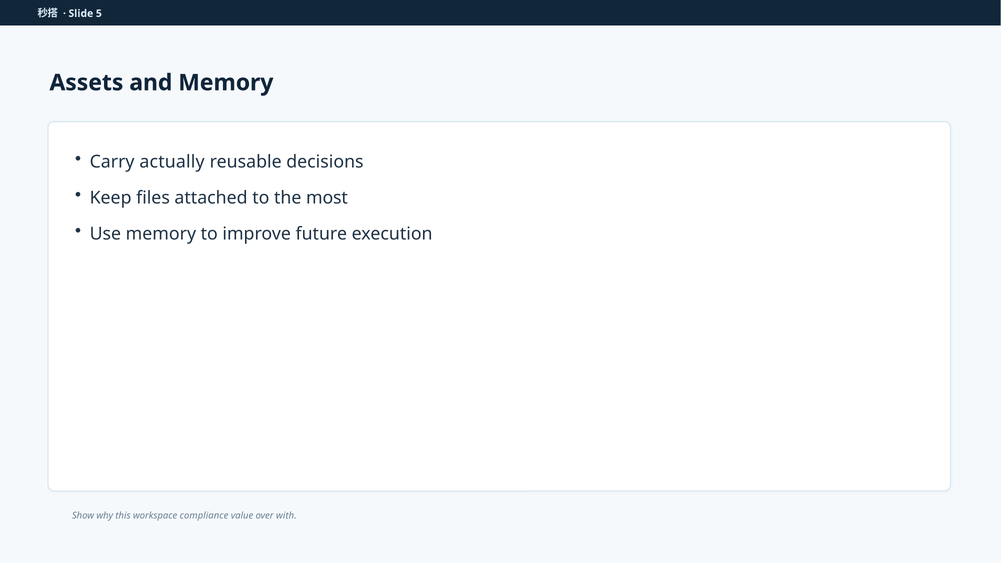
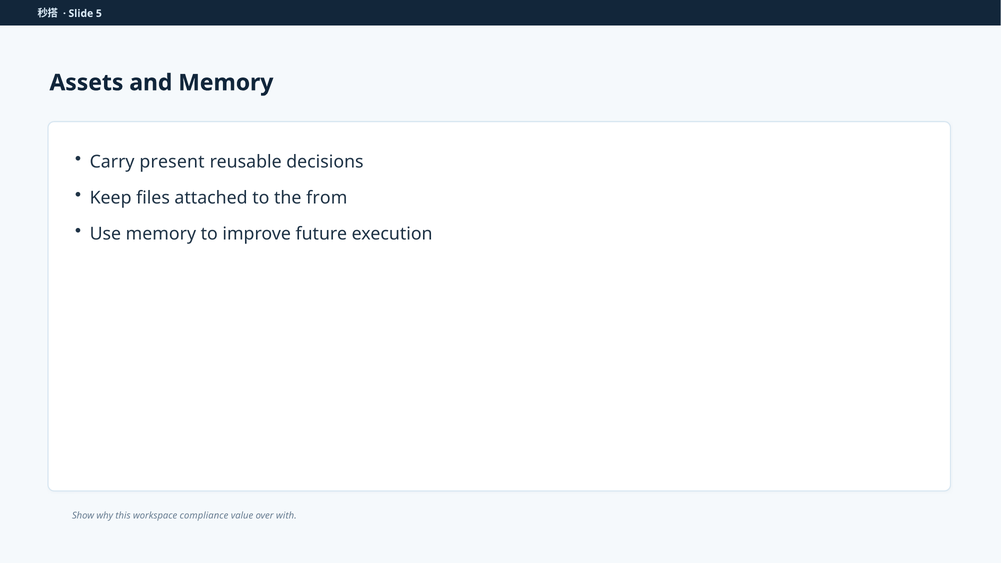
actually: actually -> present
most: most -> from
